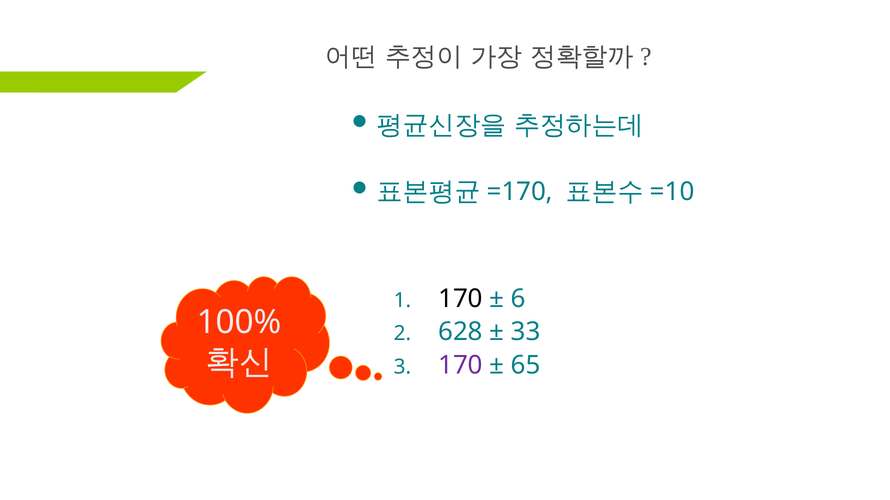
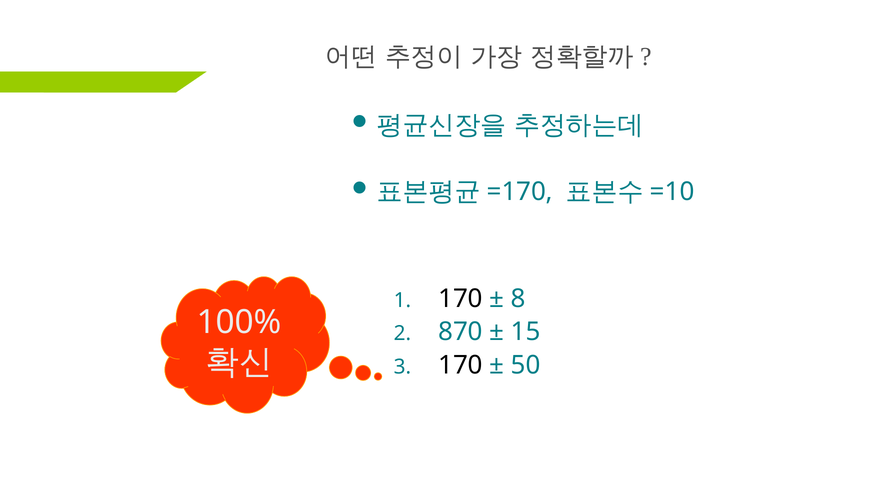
6: 6 -> 8
628: 628 -> 870
33: 33 -> 15
170 at (460, 365) colour: purple -> black
65: 65 -> 50
